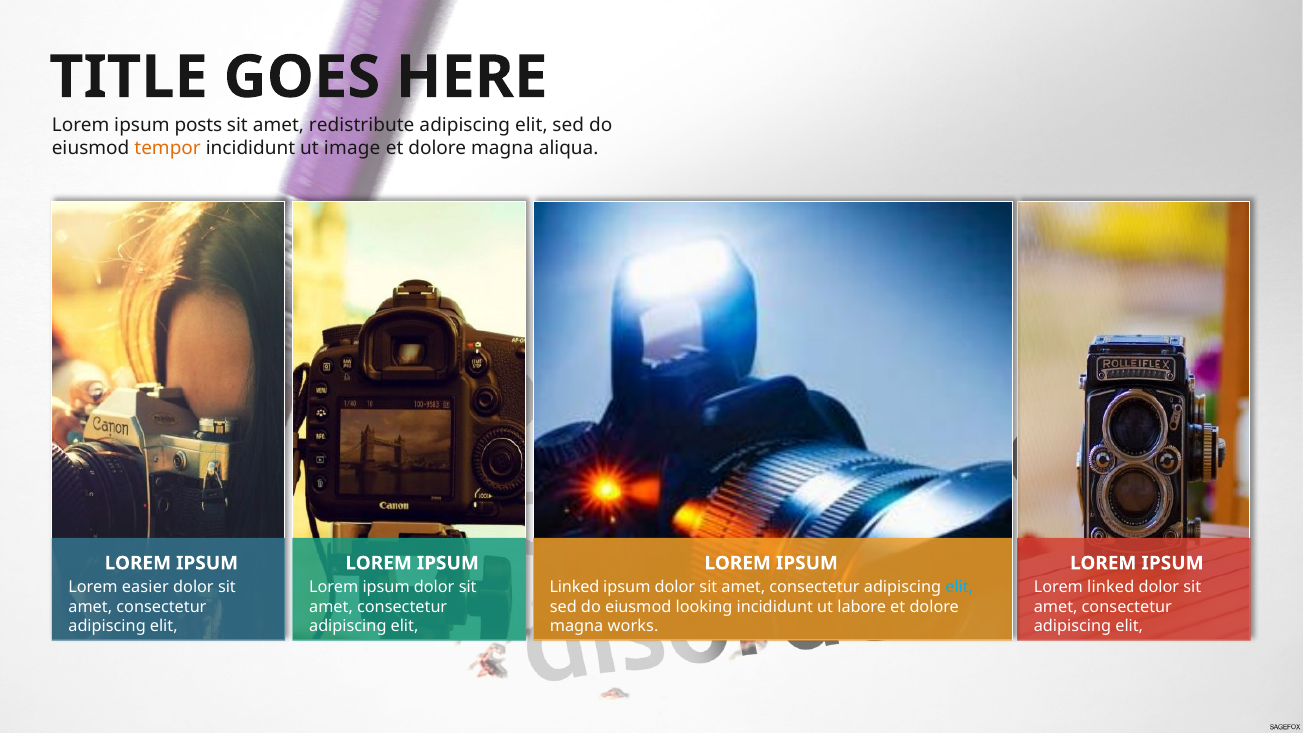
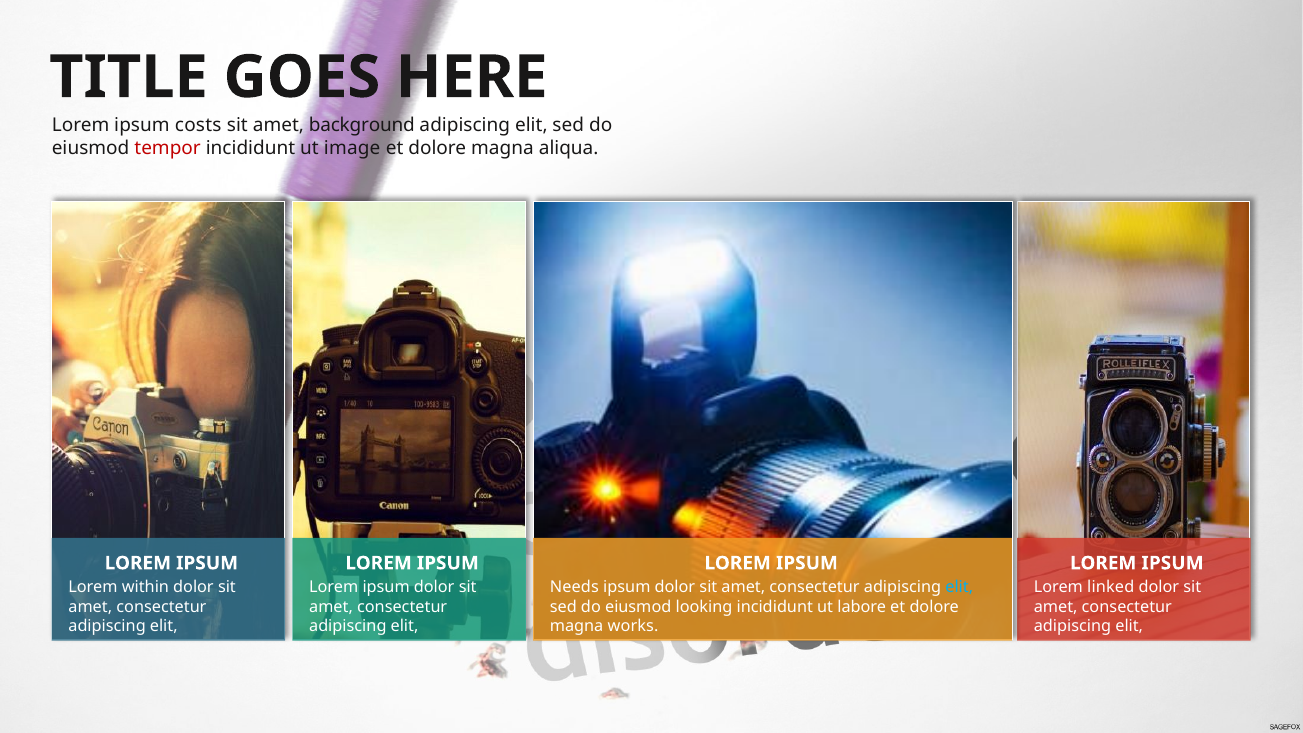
posts: posts -> costs
redistribute: redistribute -> background
tempor colour: orange -> red
easier: easier -> within
Linked at (574, 587): Linked -> Needs
